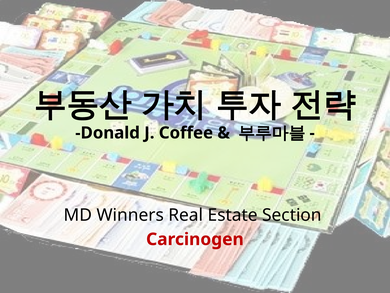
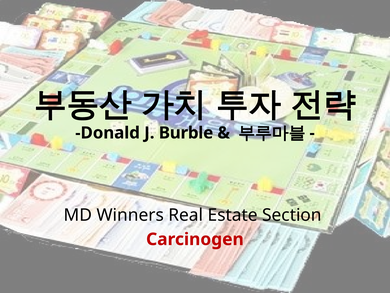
Coffee: Coffee -> Burble
